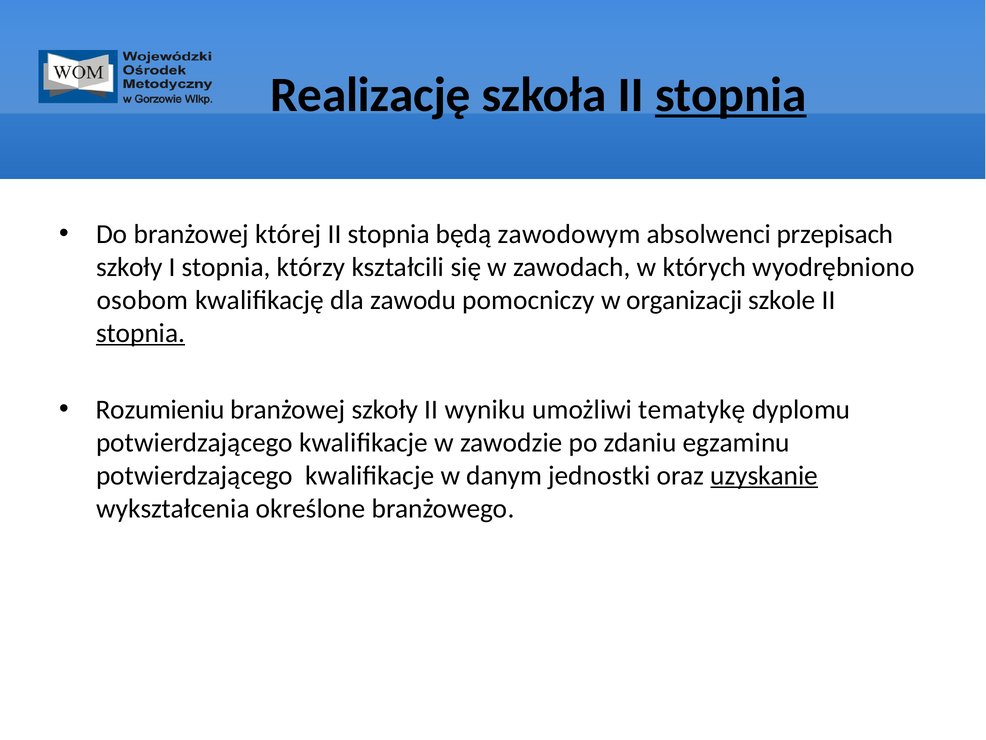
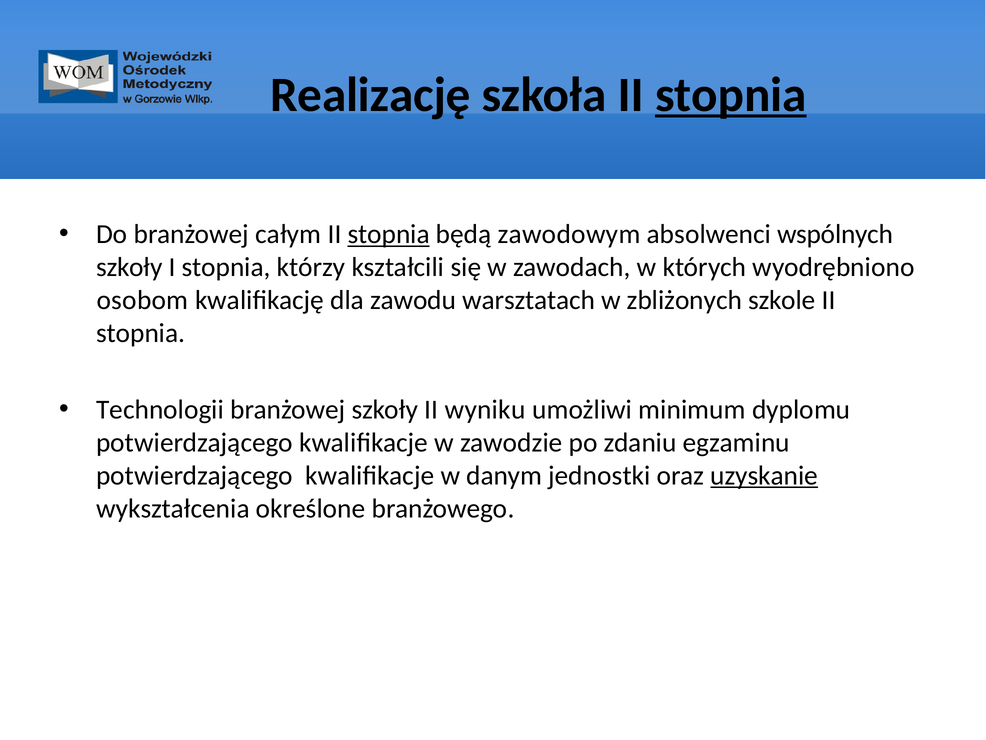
której: której -> całym
stopnia at (389, 234) underline: none -> present
przepisach: przepisach -> wspólnych
pomocniczy: pomocniczy -> warsztatach
organizacji: organizacji -> zbliżonych
stopnia at (141, 333) underline: present -> none
Rozumieniu: Rozumieniu -> Technologii
tematykę: tematykę -> minimum
